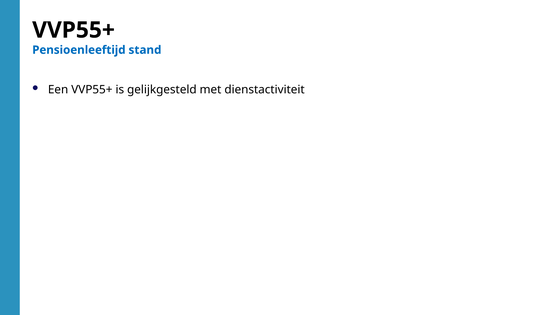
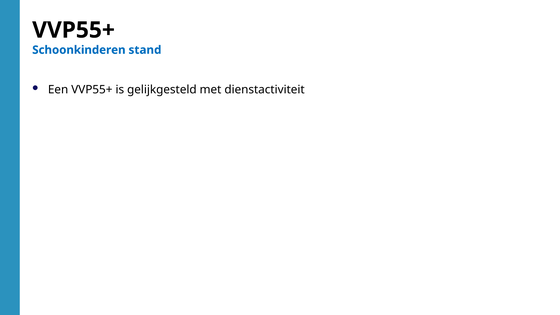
Pensioenleeftijd: Pensioenleeftijd -> Schoonkinderen
